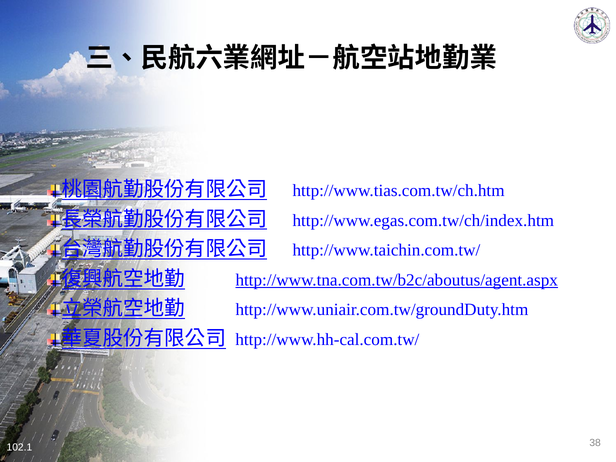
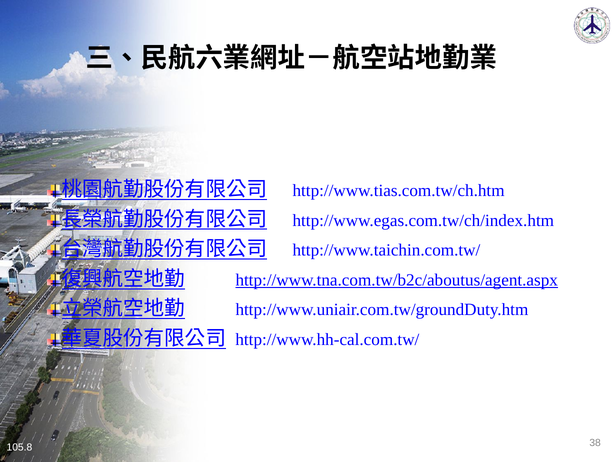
102.1: 102.1 -> 105.8
